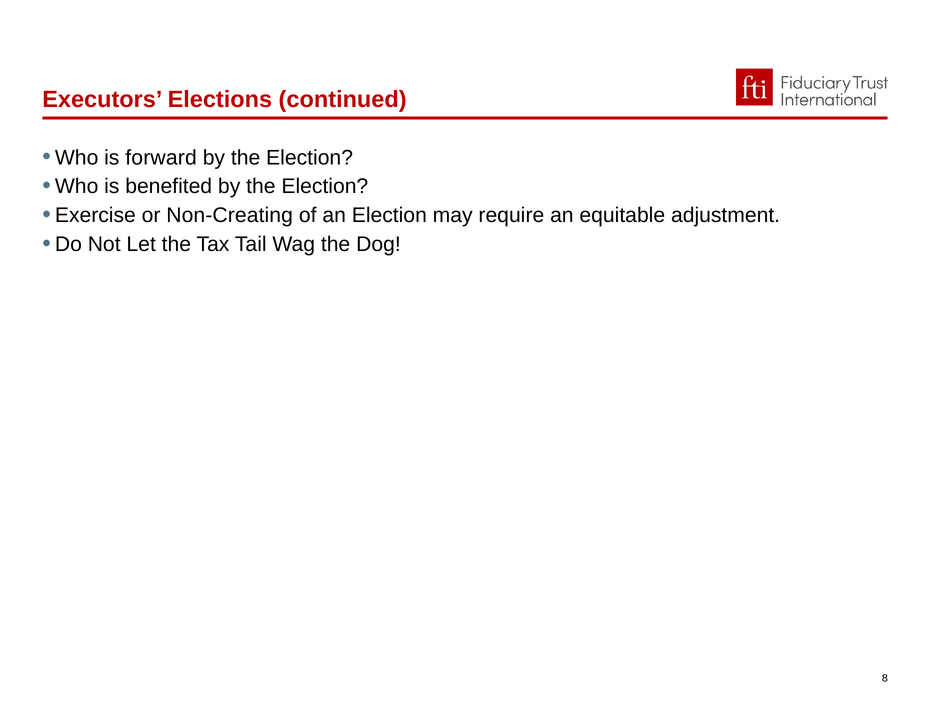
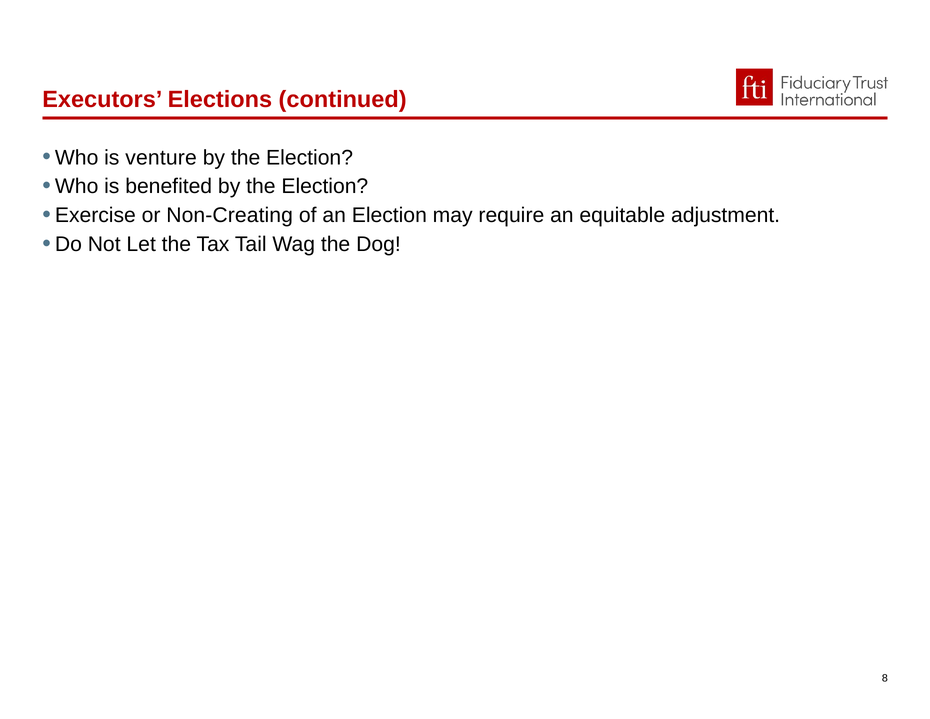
forward: forward -> venture
